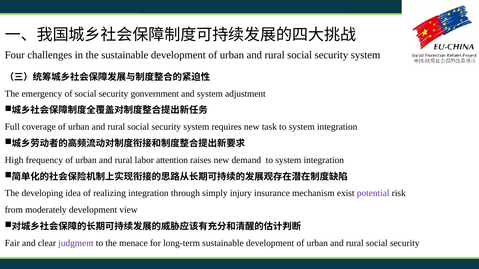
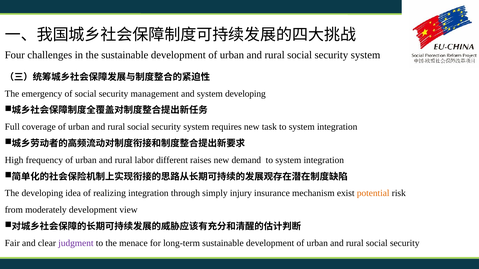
gonvernment: gonvernment -> management
system adjustment: adjustment -> developing
attention: attention -> different
potential colour: purple -> orange
